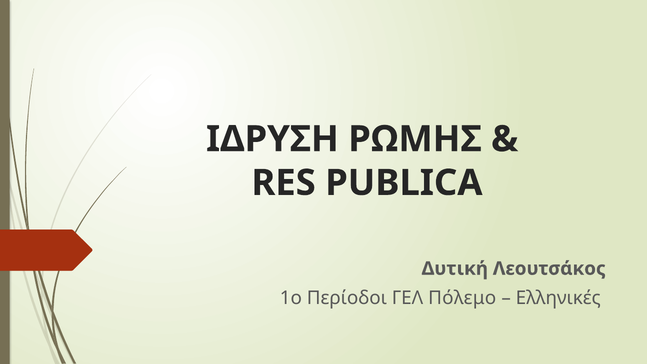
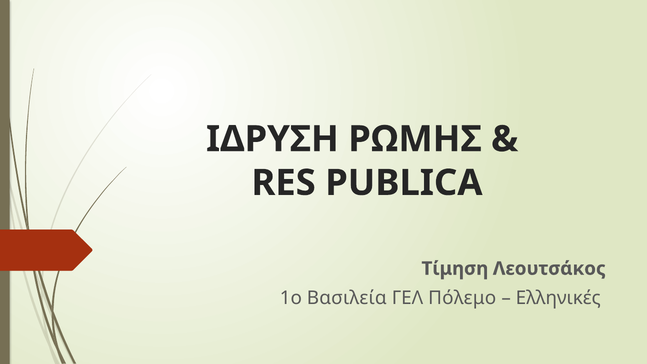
Δυτική: Δυτική -> Τίμηση
Περίοδοι: Περίοδοι -> Βασιλεία
